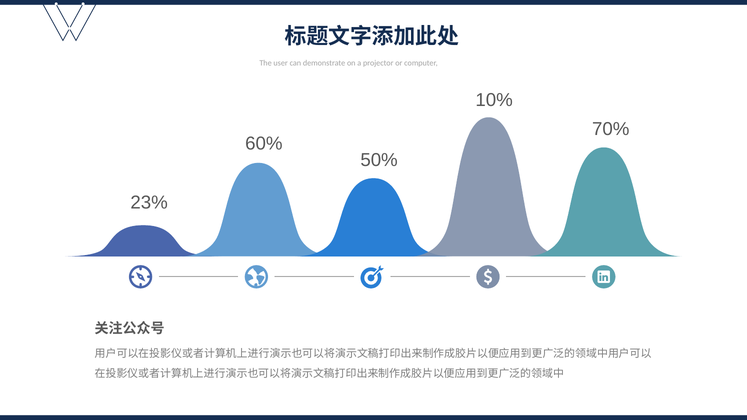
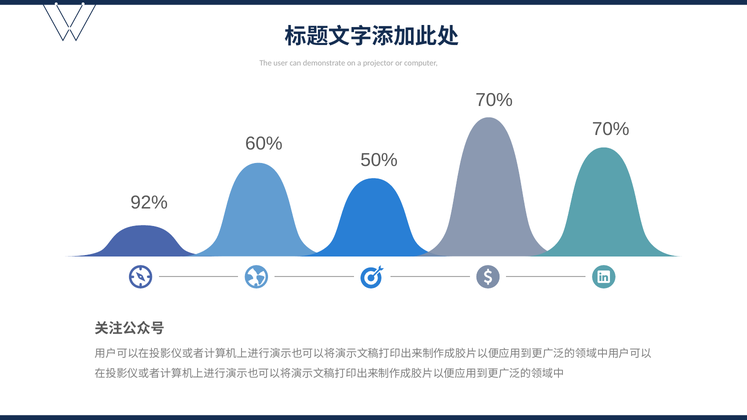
10% at (494, 100): 10% -> 70%
23%: 23% -> 92%
